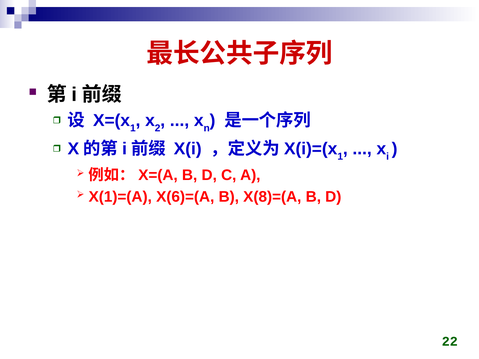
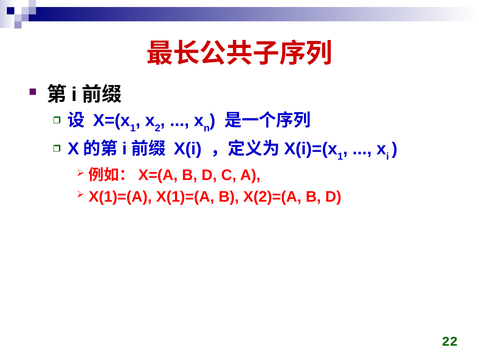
X(1)=(A X(6)=(A: X(6)=(A -> X(1)=(A
X(8)=(A: X(8)=(A -> X(2)=(A
